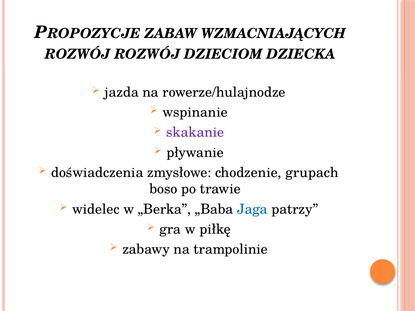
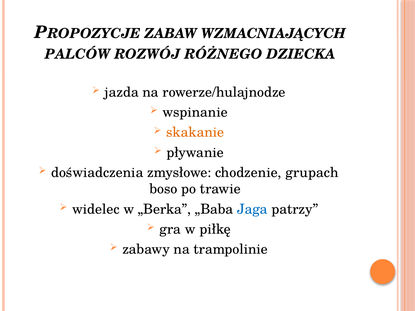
ROZWÓJ at (78, 54): ROZWÓJ -> PALCÓW
DZIECIOM: DZIECIOM -> RÓŻNEGO
skakanie colour: purple -> orange
